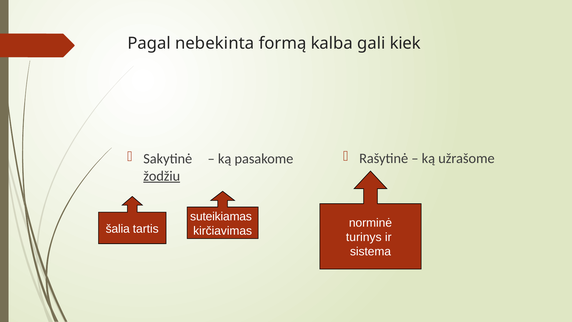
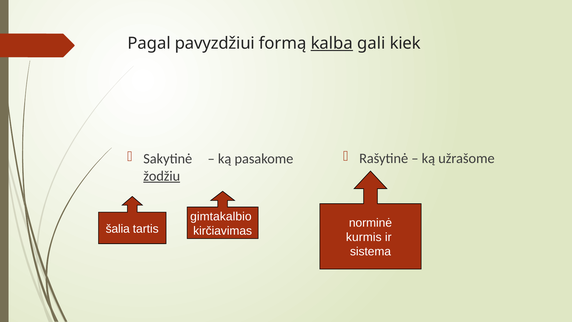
nebekinta: nebekinta -> pavyzdžiui
kalba underline: none -> present
suteikiamas: suteikiamas -> gimtakalbio
turinys: turinys -> kurmis
